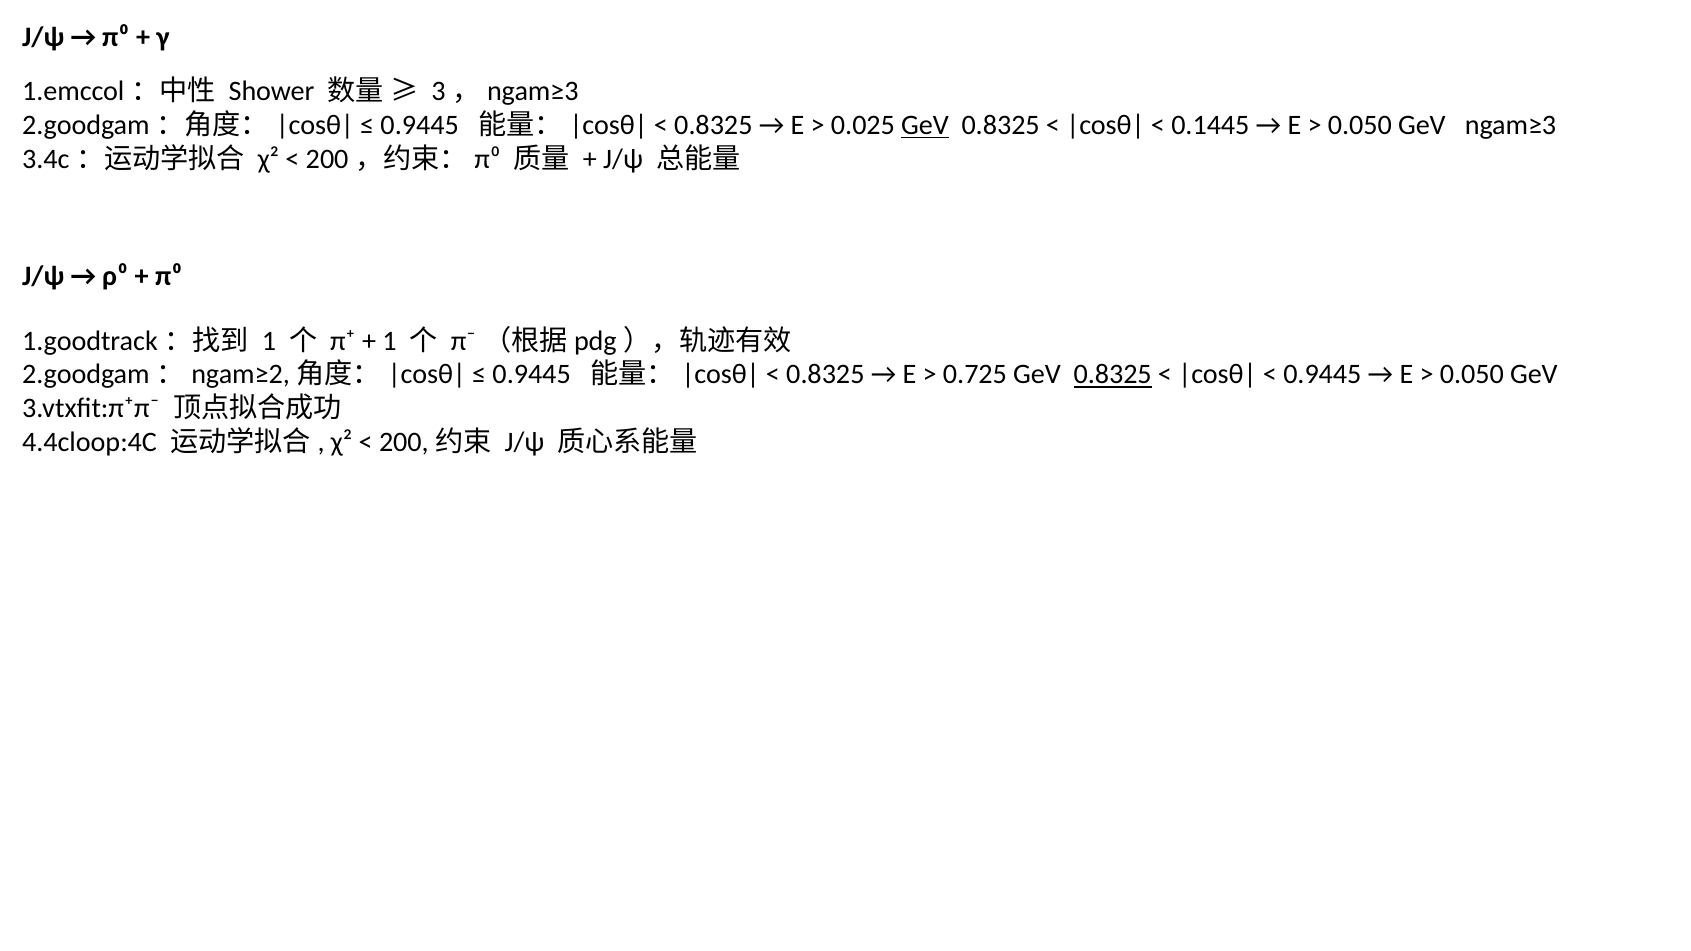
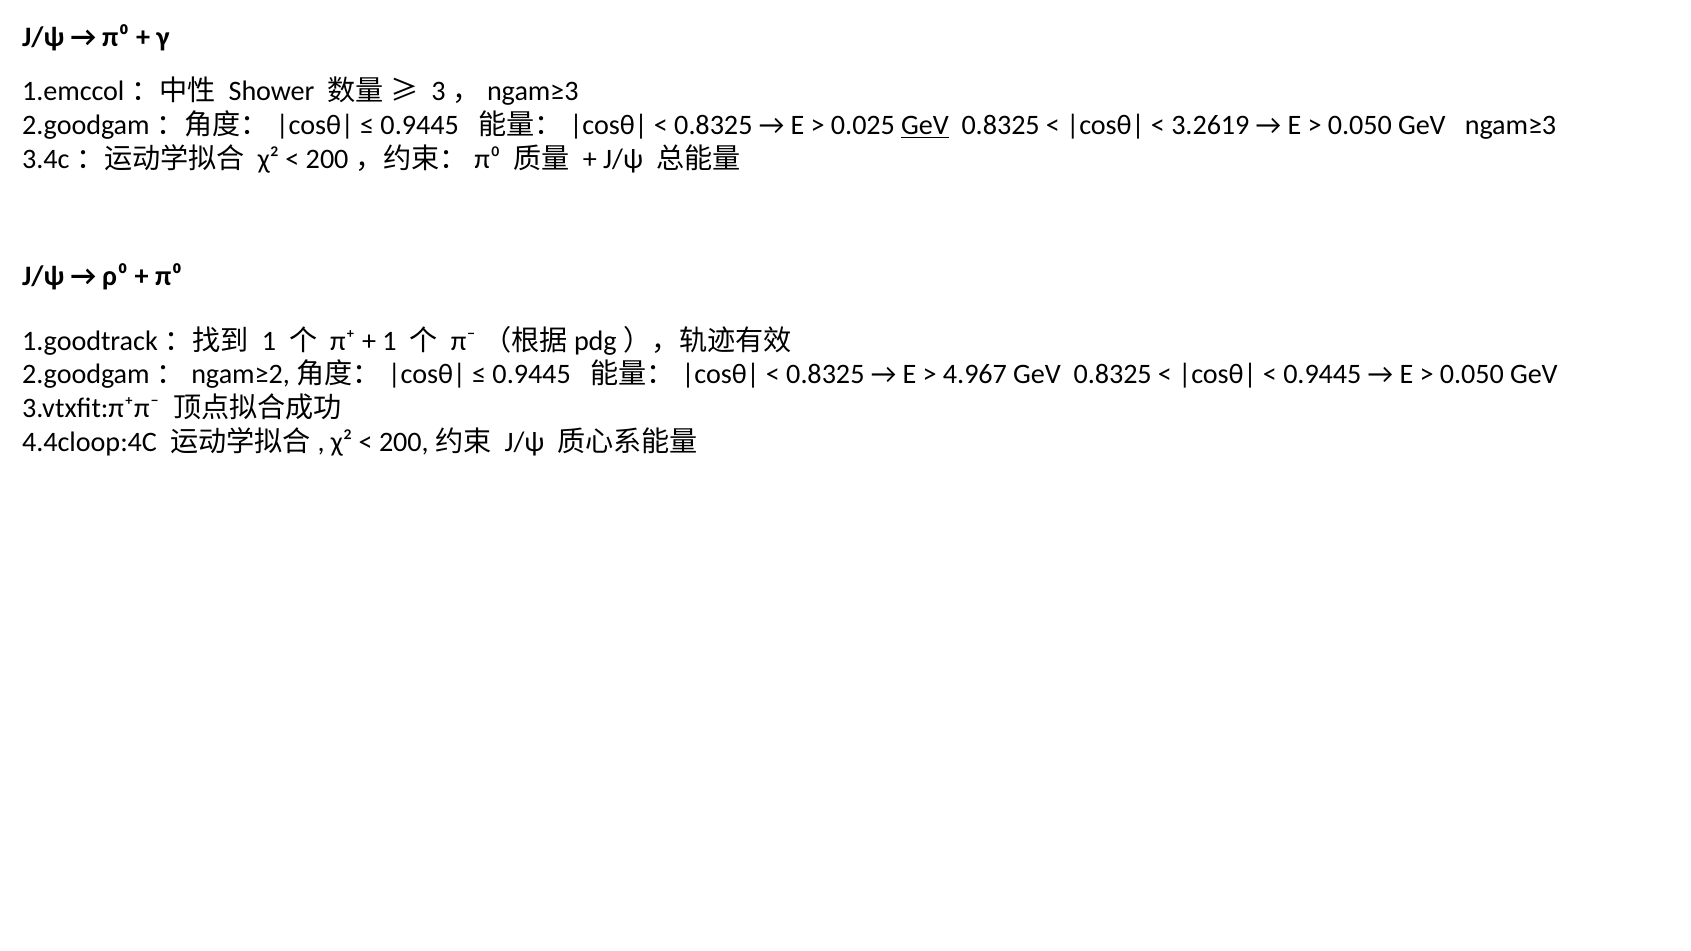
0.1445: 0.1445 -> 3.2619
0.725: 0.725 -> 4.967
0.8325 at (1113, 375) underline: present -> none
